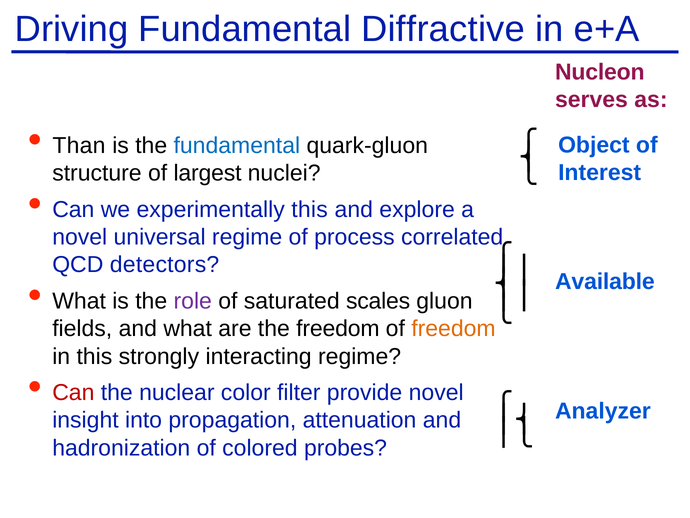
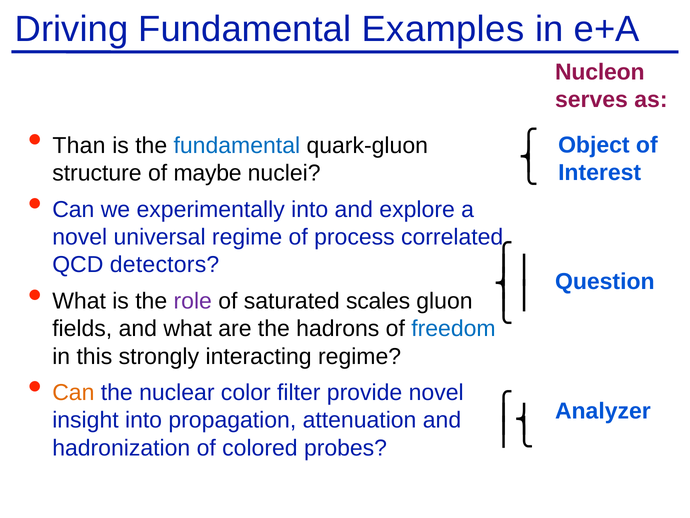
Diffractive: Diffractive -> Examples
largest: largest -> maybe
experimentally this: this -> into
Available: Available -> Question
the freedom: freedom -> hadrons
freedom at (453, 328) colour: orange -> blue
Can at (73, 392) colour: red -> orange
